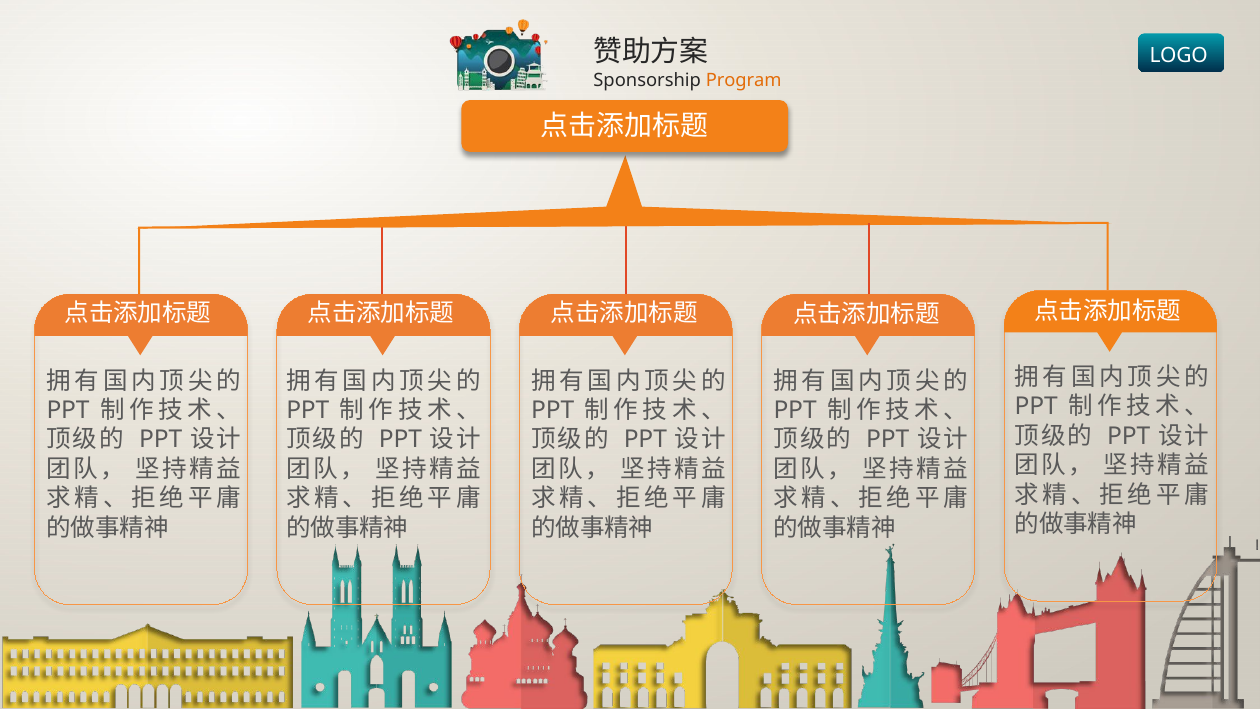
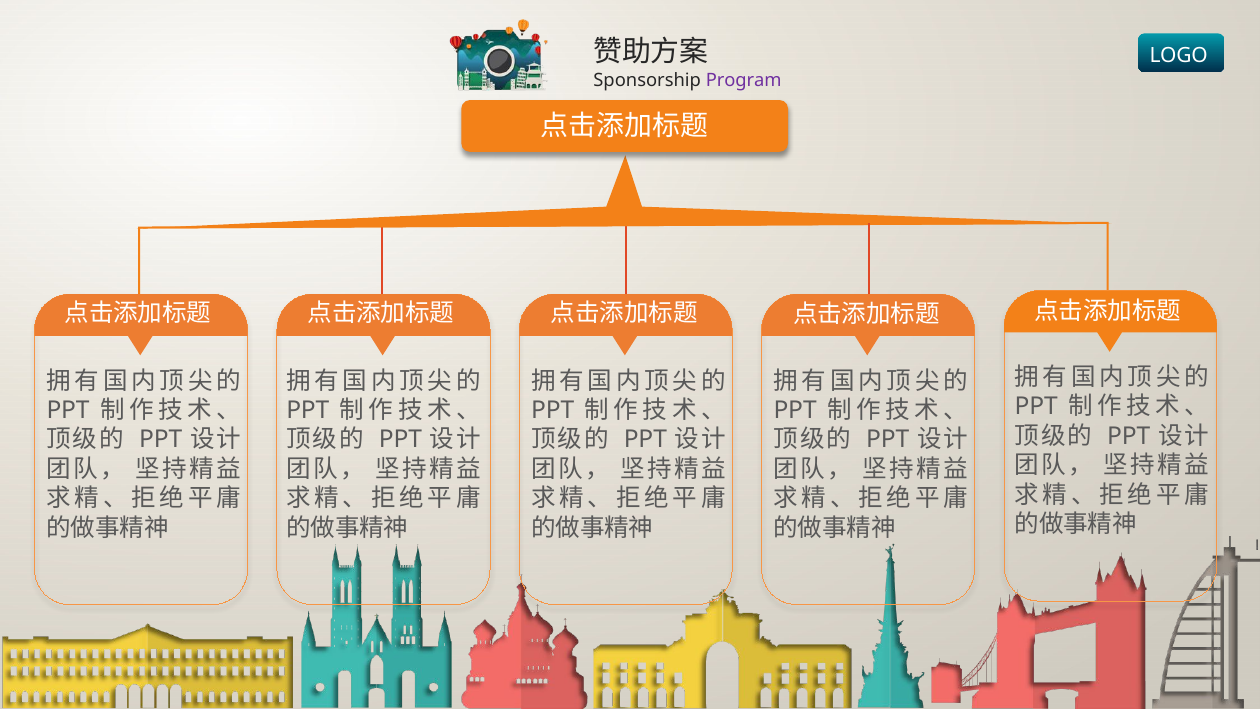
Program colour: orange -> purple
